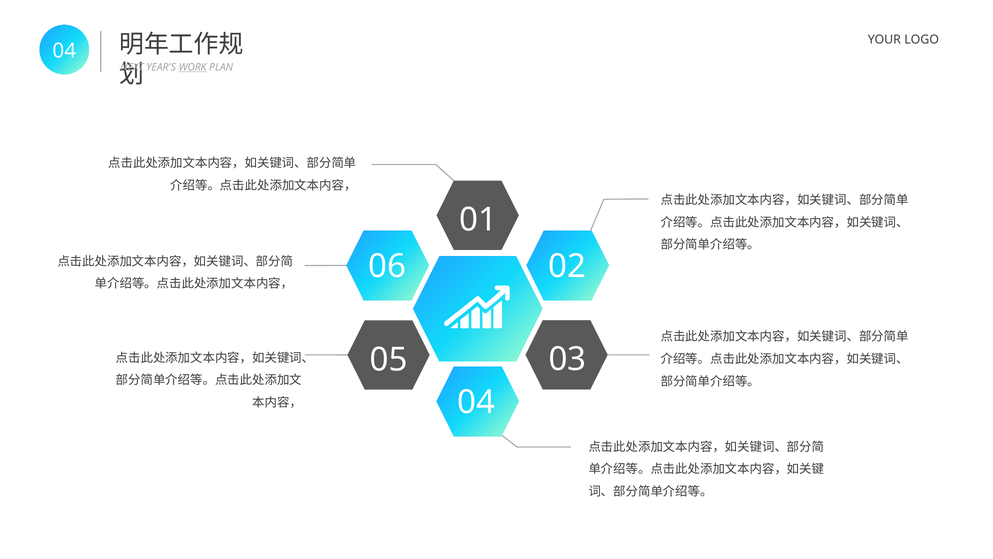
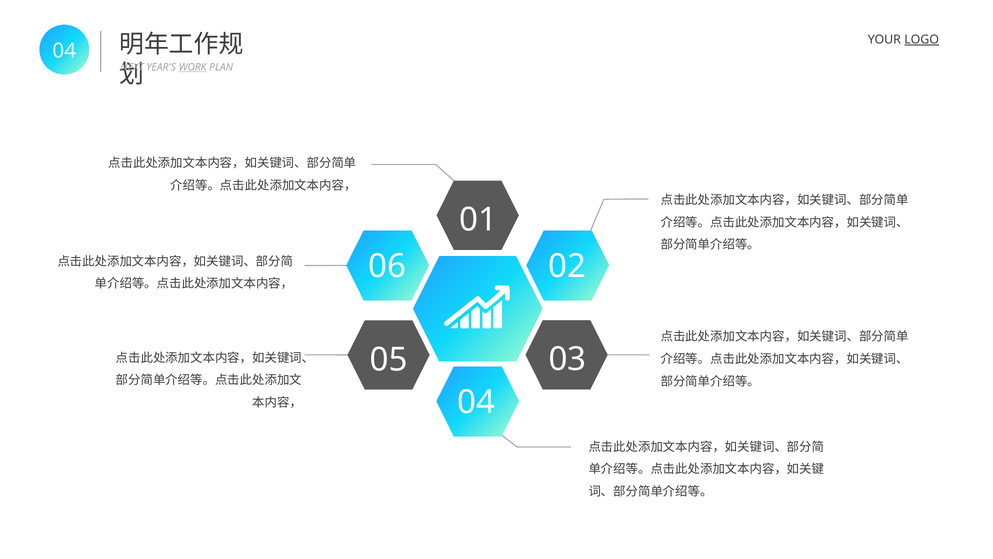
LOGO underline: none -> present
